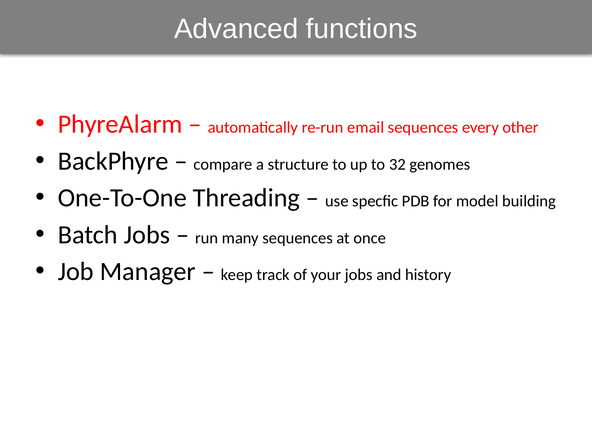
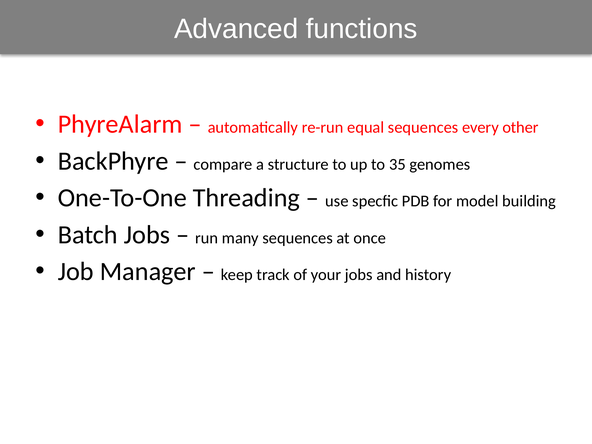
email: email -> equal
32: 32 -> 35
